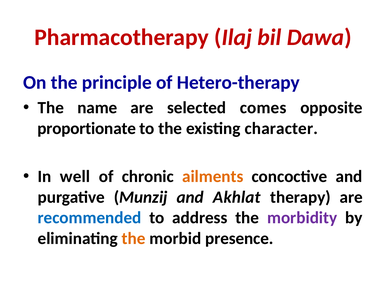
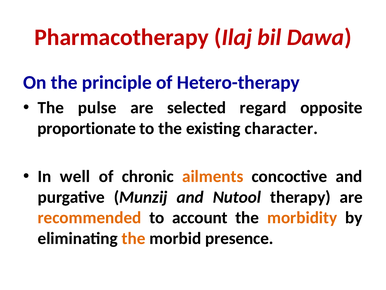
name: name -> pulse
comes: comes -> regard
Akhlat: Akhlat -> Nutool
recommended colour: blue -> orange
address: address -> account
morbidity colour: purple -> orange
